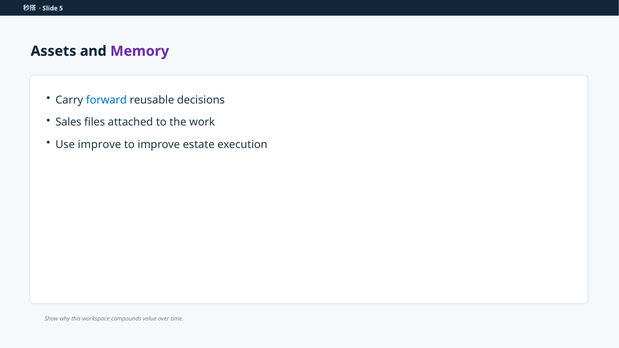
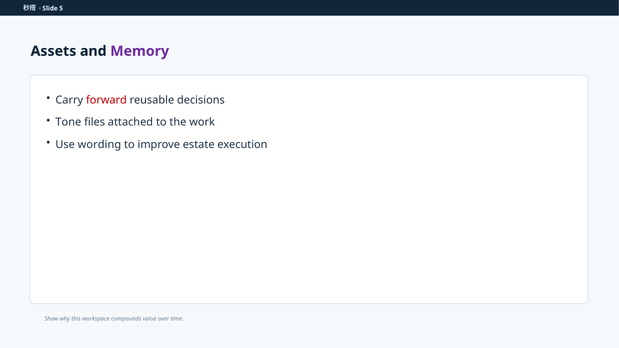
forward colour: blue -> red
Sales: Sales -> Tone
Use improve: improve -> wording
